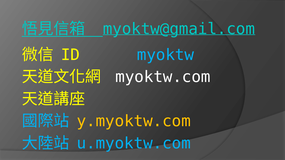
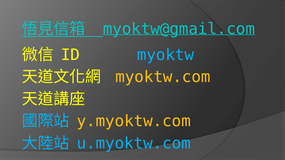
myoktw.com colour: white -> yellow
